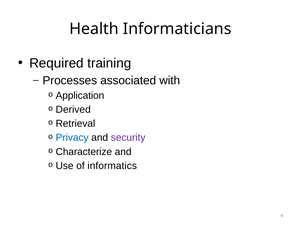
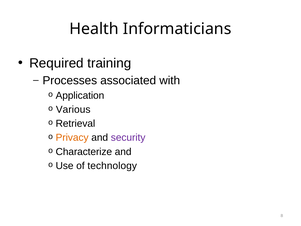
Derived: Derived -> Various
Privacy colour: blue -> orange
informatics: informatics -> technology
